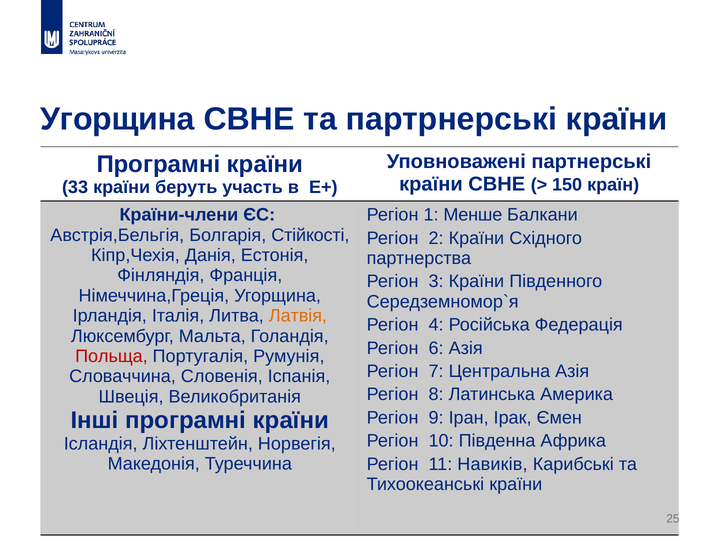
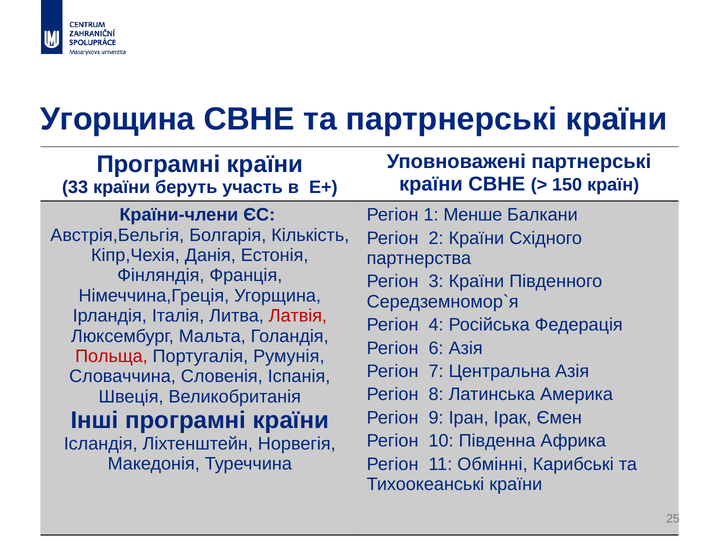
Стійкості: Стійкості -> Кількість
Латвія colour: orange -> red
Навиків: Навиків -> Обмінні
